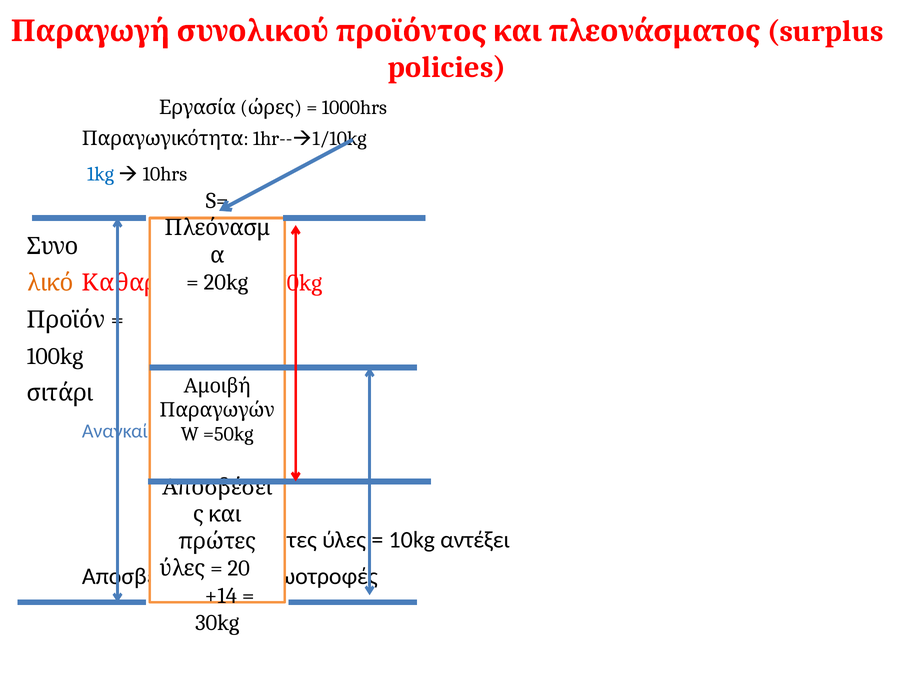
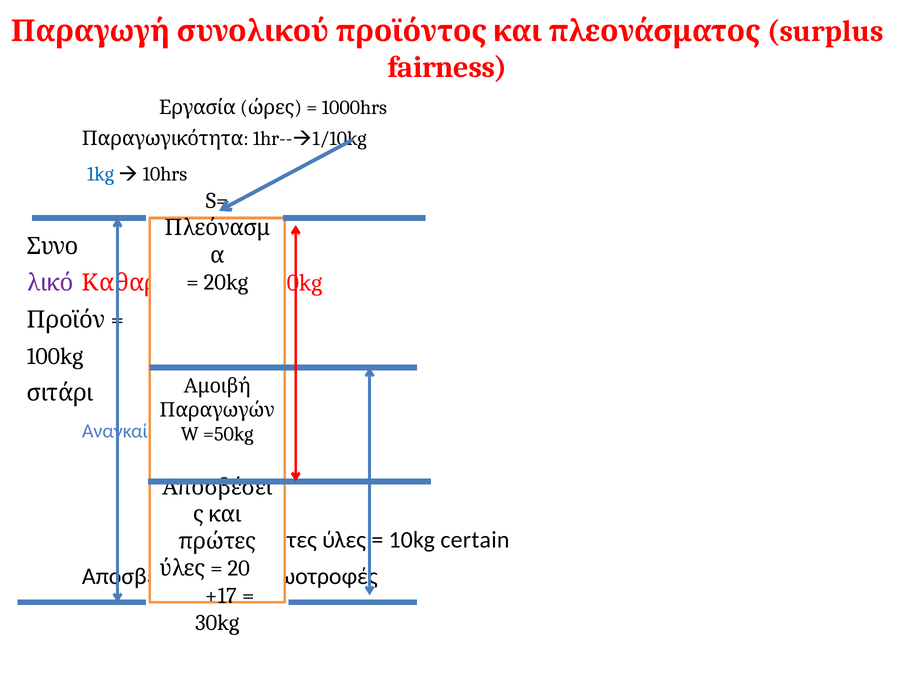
policies: policies -> fairness
λικό colour: orange -> purple
αντέξει: αντέξει -> certain
+14: +14 -> +17
